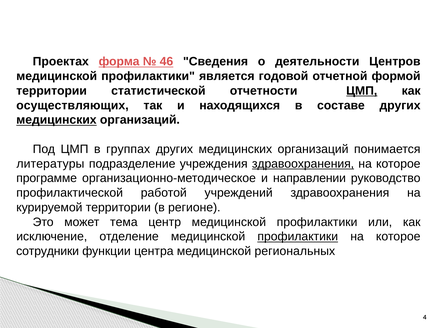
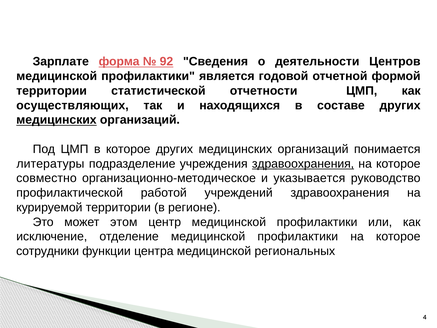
Проектах: Проектах -> Зарплате
46: 46 -> 92
ЦМП at (362, 91) underline: present -> none
в группах: группах -> которое
программе: программе -> совместно
направлении: направлении -> указывается
тема: тема -> этом
профилактики at (298, 236) underline: present -> none
